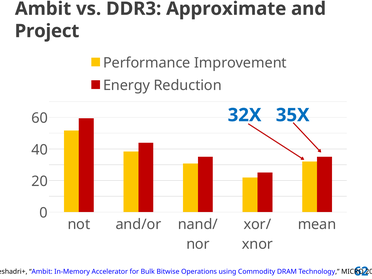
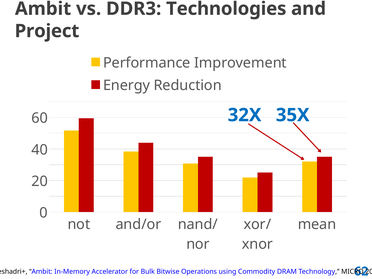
Approximate: Approximate -> Technologies
